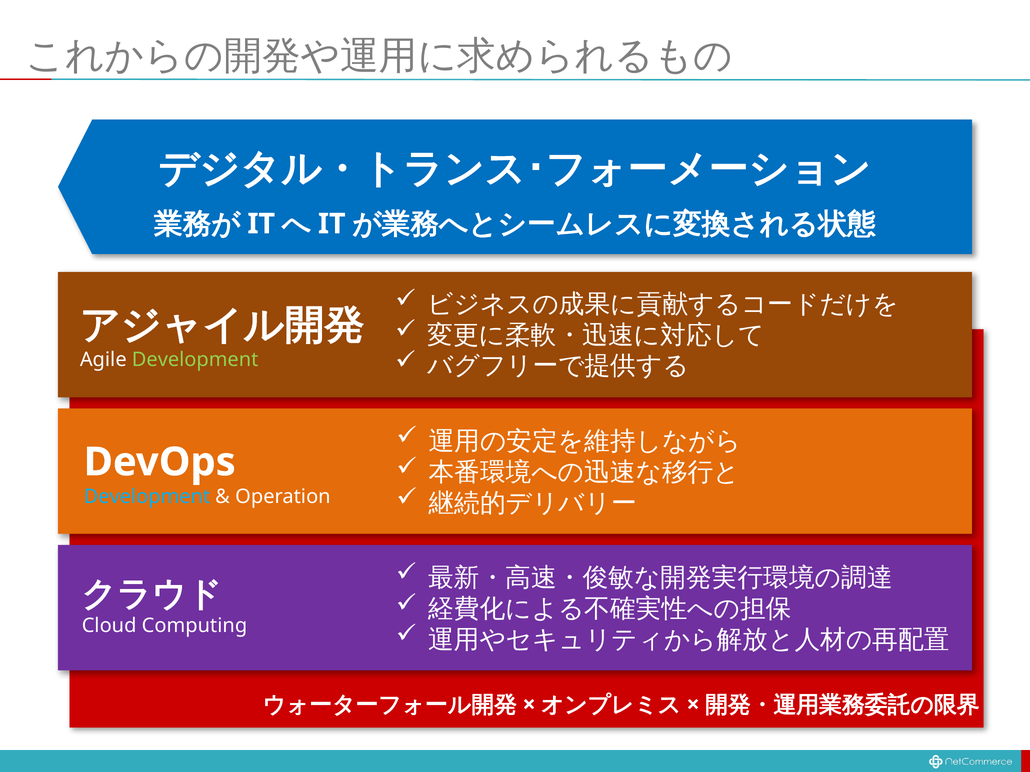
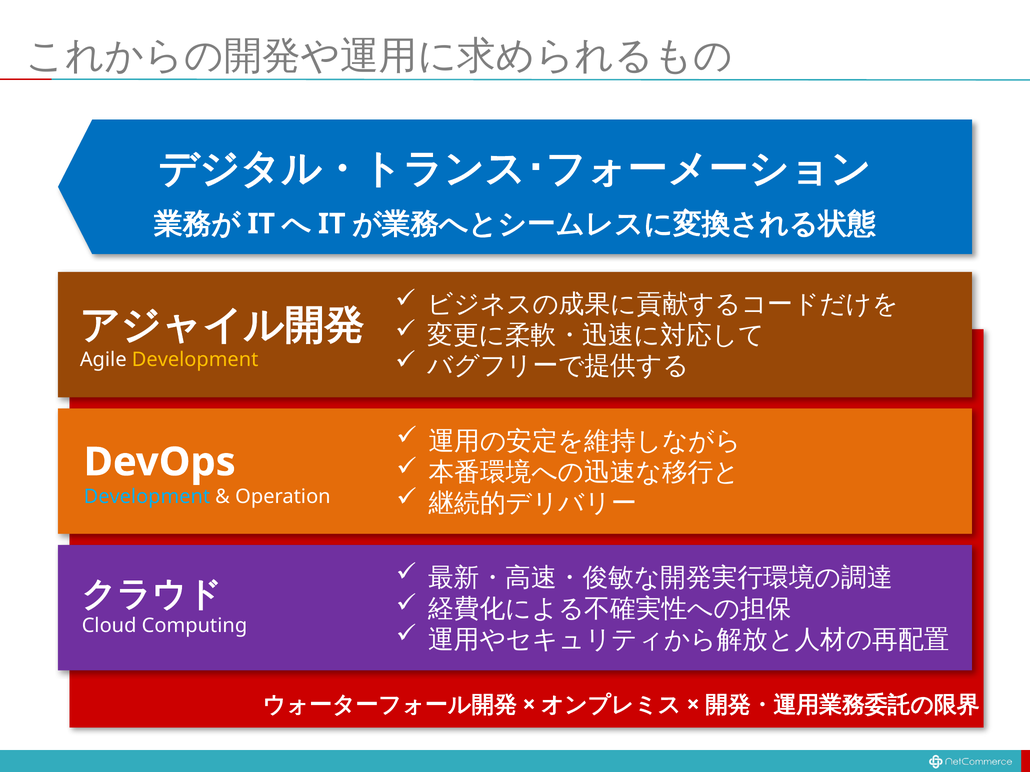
Development at (195, 360) colour: light green -> yellow
